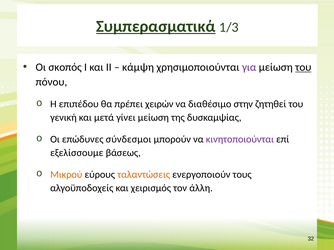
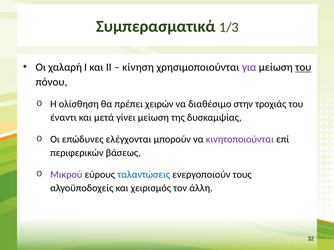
Συμπερασματικά underline: present -> none
σκοπός: σκοπός -> χαλαρή
κάμψη: κάμψη -> κίνηση
επιπέδου: επιπέδου -> ολίσθηση
ζητηθεί: ζητηθεί -> τροχιάς
γενική: γενική -> έναντι
σύνδεσμοι: σύνδεσμοι -> ελέγχονται
εξελίσσουμε: εξελίσσουμε -> περιφερικών
Μικρού colour: orange -> purple
ταλαντώσεις colour: orange -> blue
